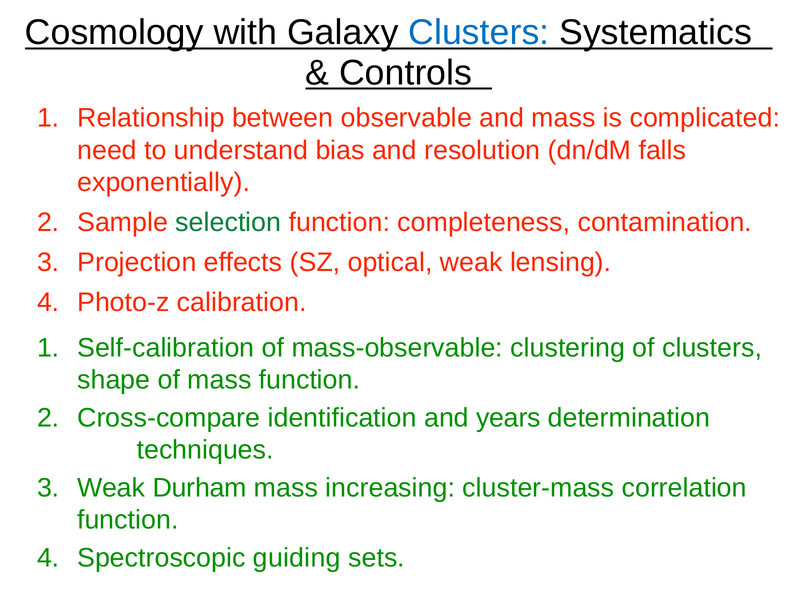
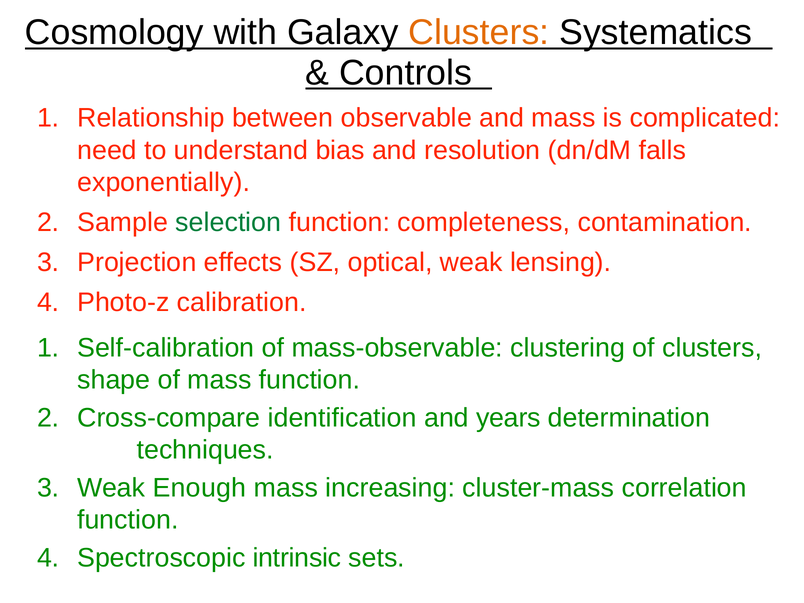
Clusters at (479, 33) colour: blue -> orange
Durham: Durham -> Enough
guiding: guiding -> intrinsic
